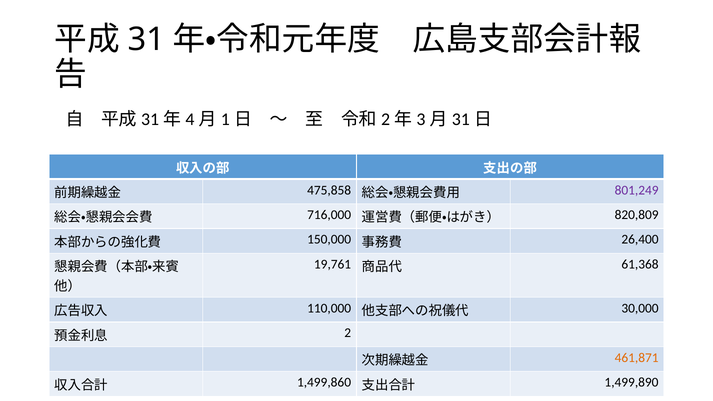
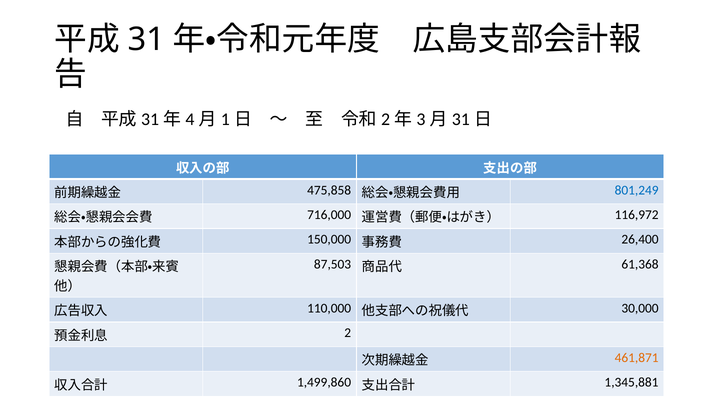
801,249 colour: purple -> blue
820,809: 820,809 -> 116,972
19,761: 19,761 -> 87,503
1,499,890: 1,499,890 -> 1,345,881
